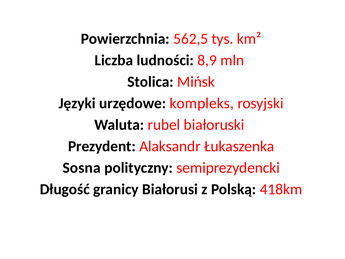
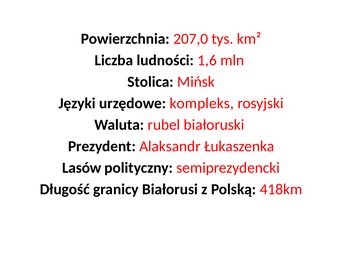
562,5: 562,5 -> 207,0
8,9: 8,9 -> 1,6
Sosna: Sosna -> Lasów
